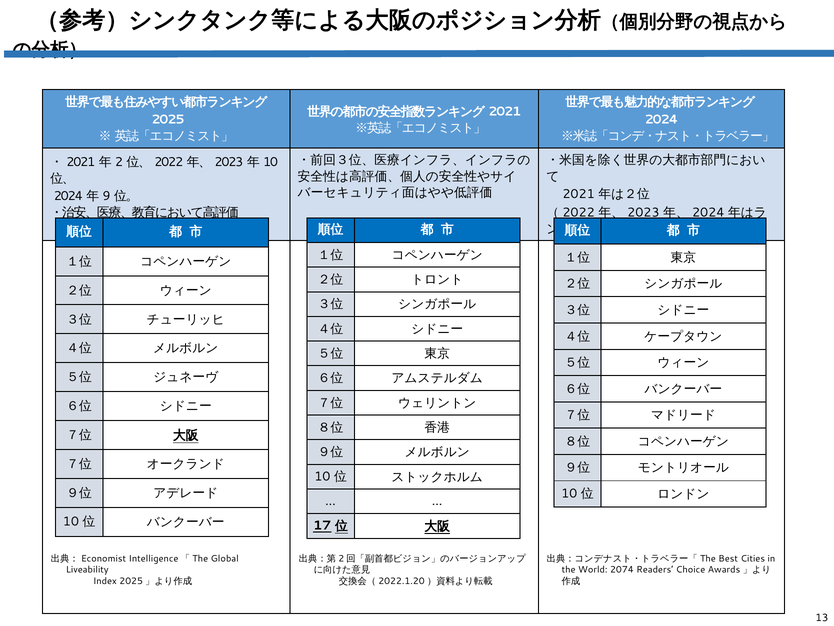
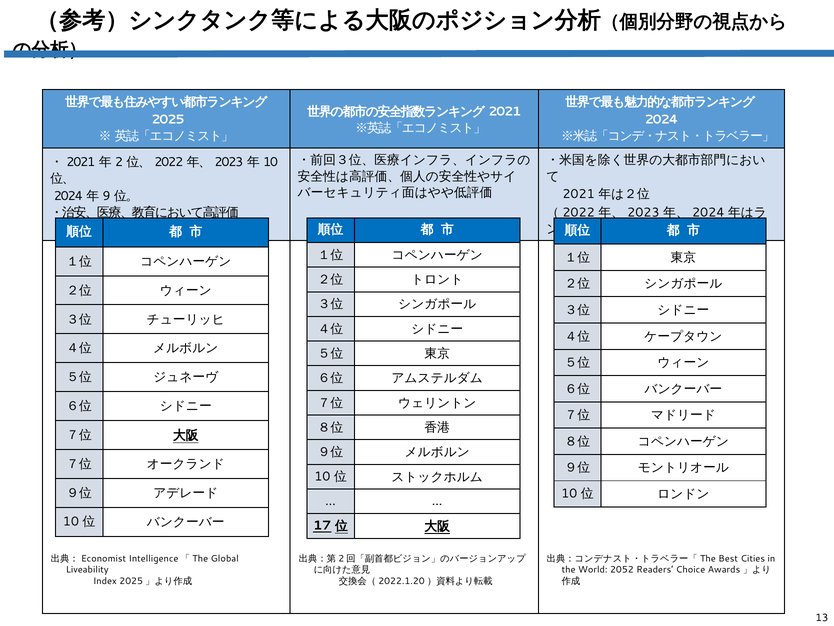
2074: 2074 -> 2052
